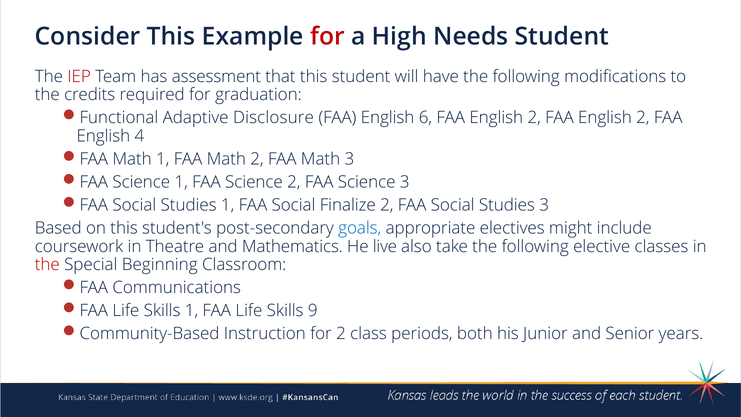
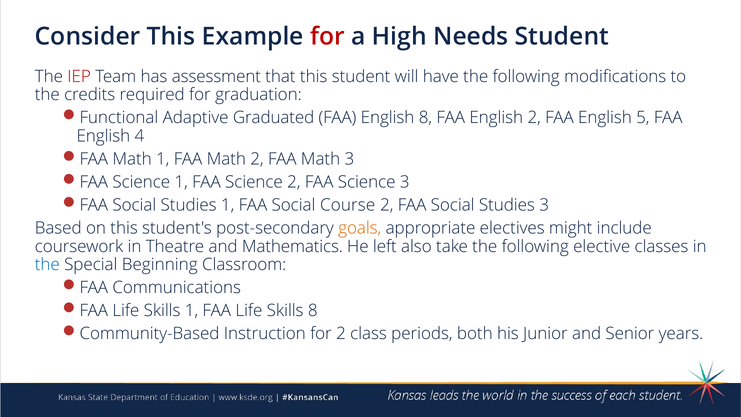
Disclosure: Disclosure -> Graduated
English 6: 6 -> 8
2 FAA English 2: 2 -> 5
Finalize: Finalize -> Course
goals colour: blue -> orange
live: live -> left
the at (47, 265) colour: red -> blue
Skills 9: 9 -> 8
